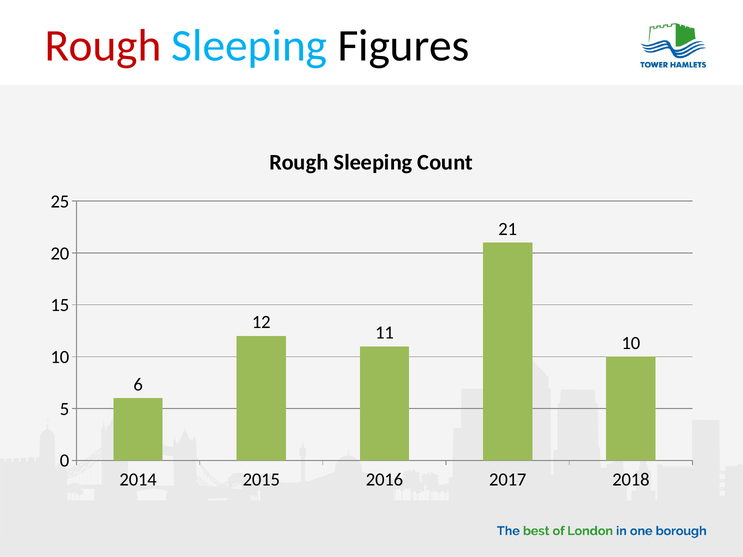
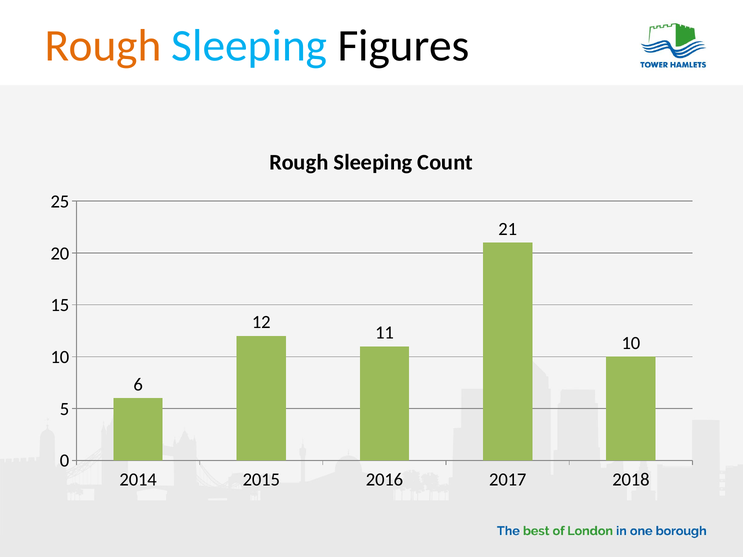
Rough at (103, 46) colour: red -> orange
